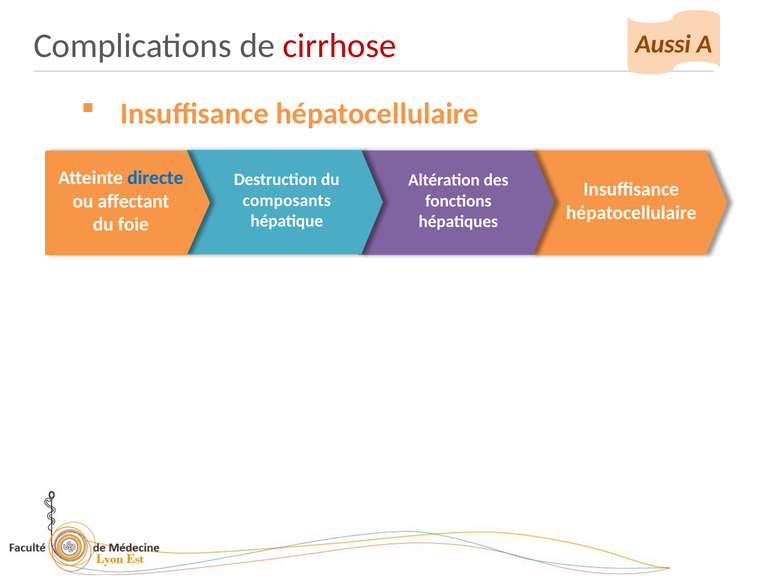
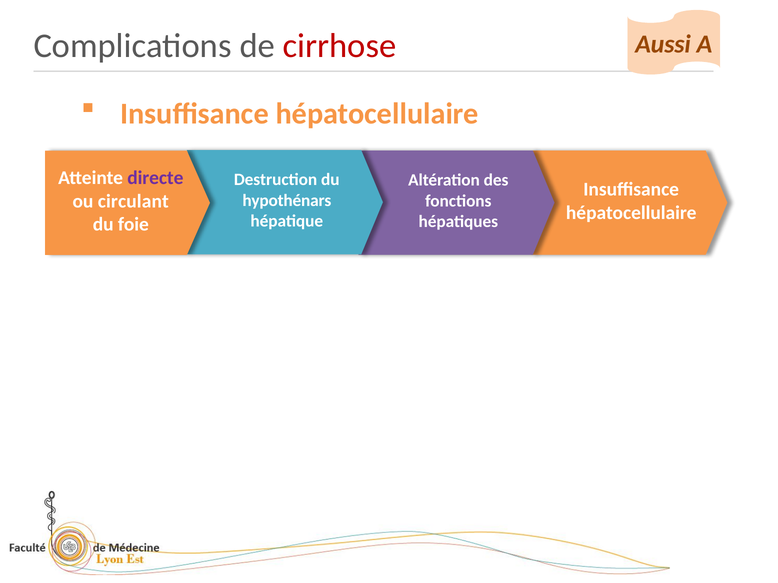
directe colour: blue -> purple
affectant: affectant -> circulant
composants: composants -> hypothénars
